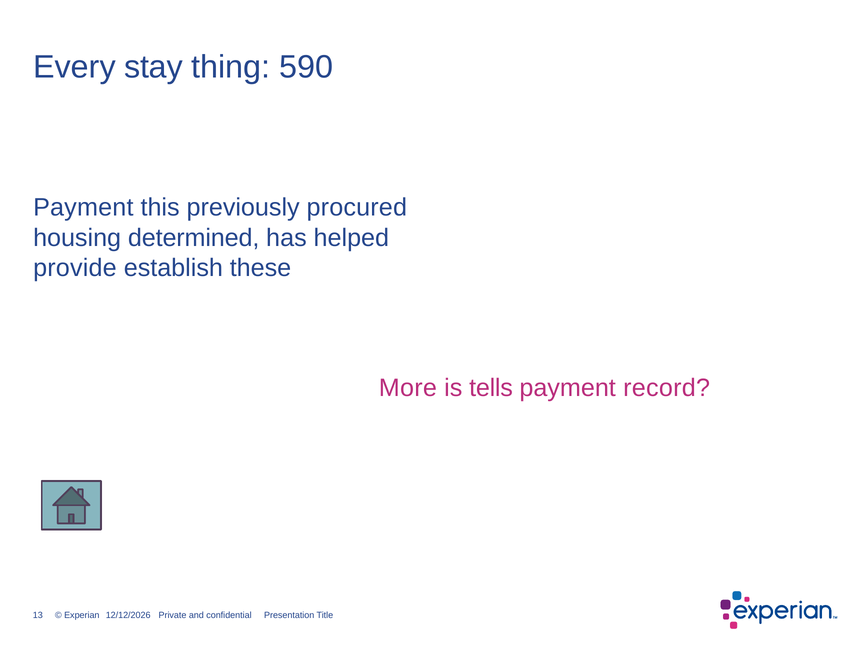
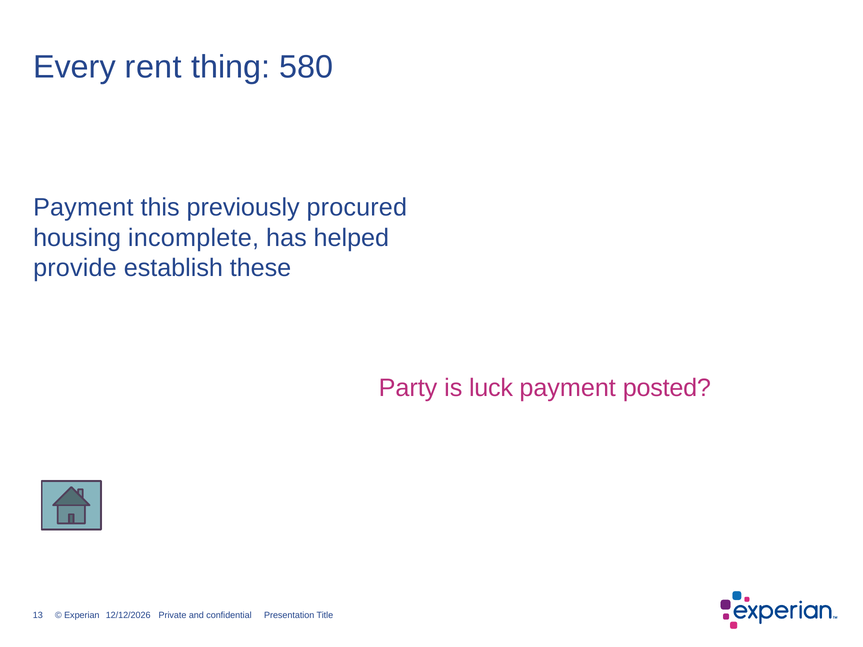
stay: stay -> rent
590: 590 -> 580
determined: determined -> incomplete
More: More -> Party
tells: tells -> luck
record: record -> posted
